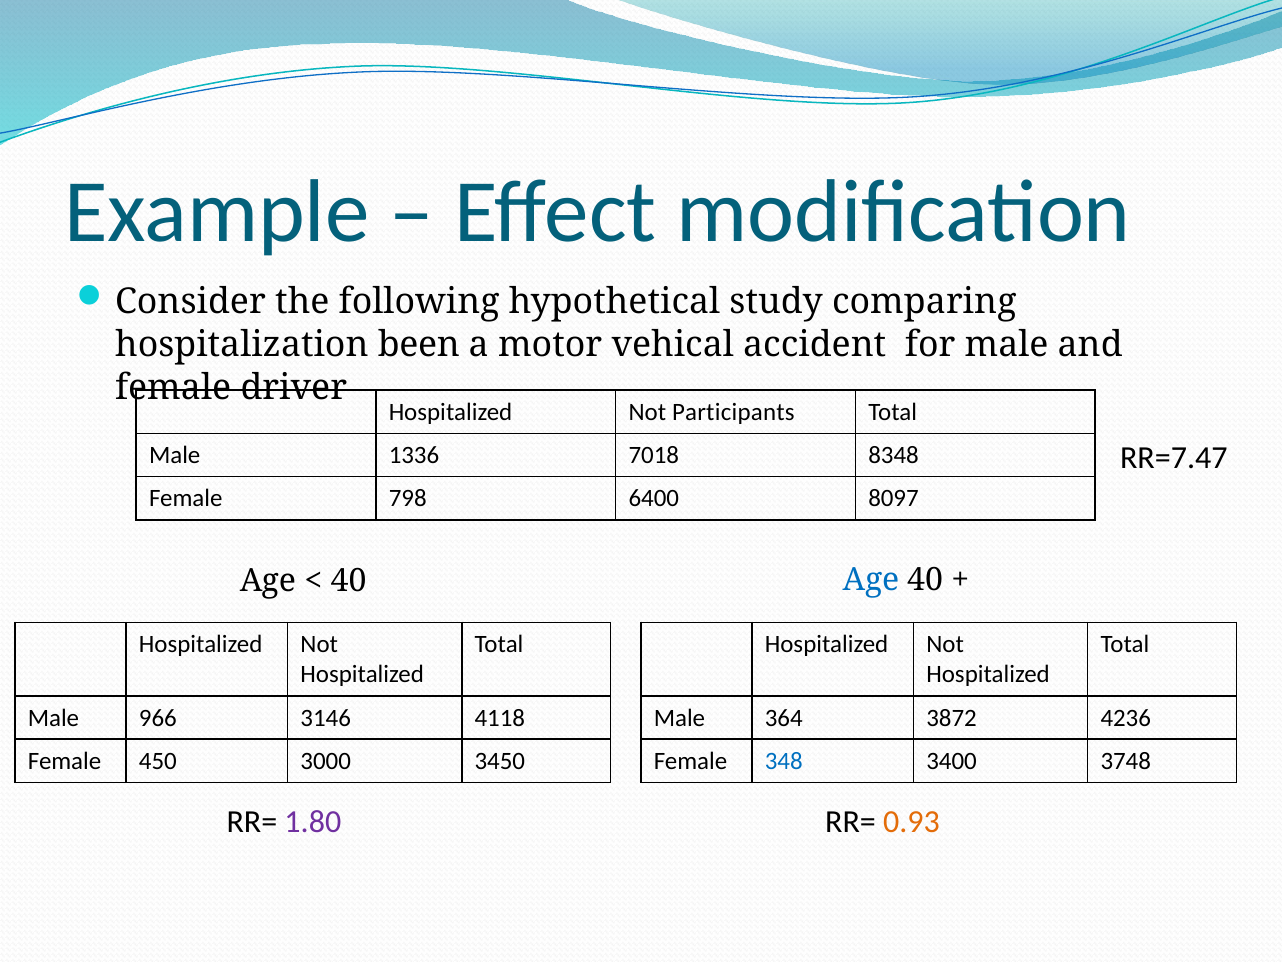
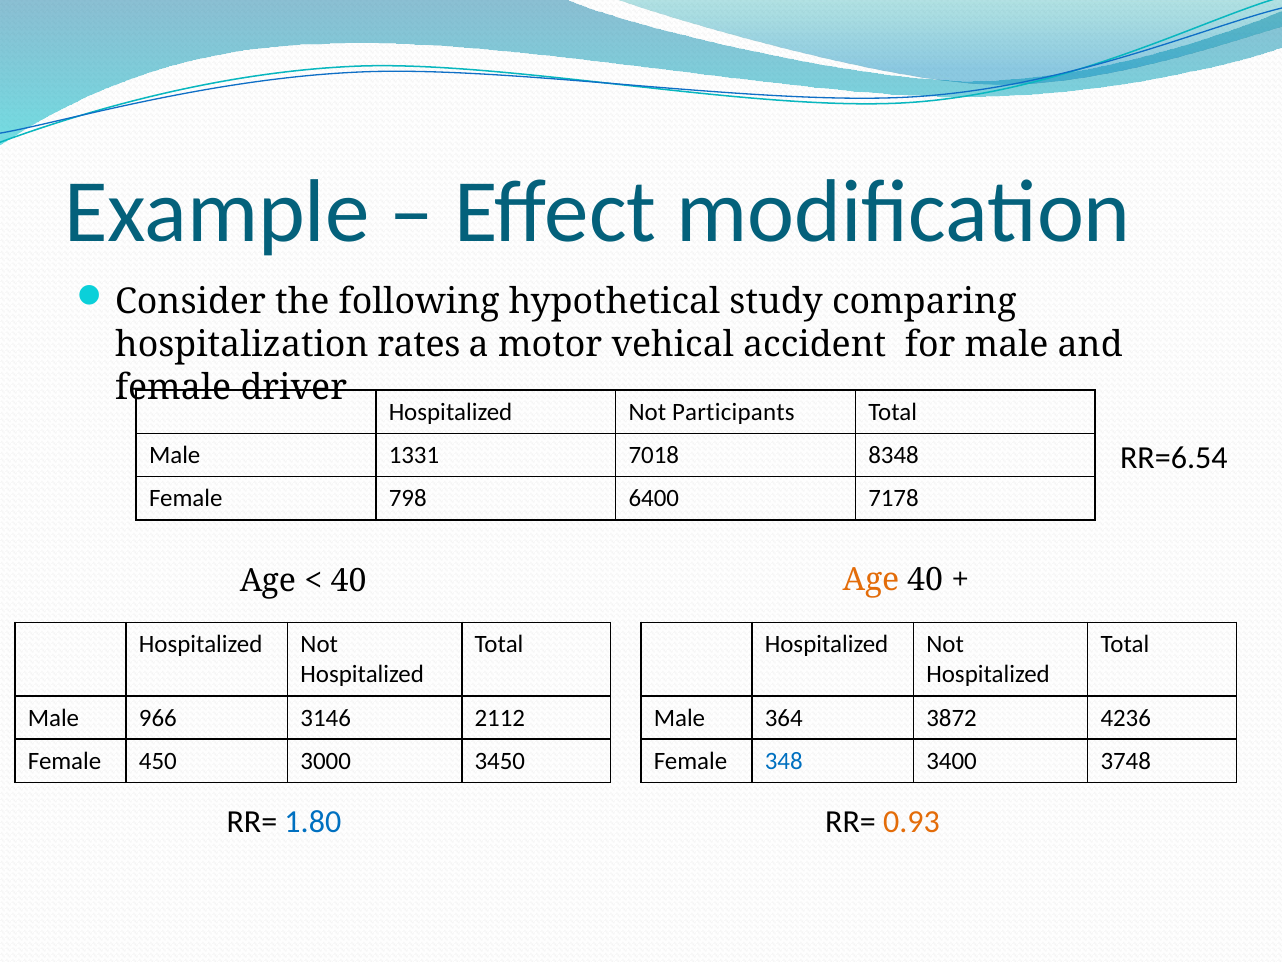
been: been -> rates
1336: 1336 -> 1331
RR=7.47: RR=7.47 -> RR=6.54
8097: 8097 -> 7178
Age at (871, 579) colour: blue -> orange
4118: 4118 -> 2112
1.80 colour: purple -> blue
